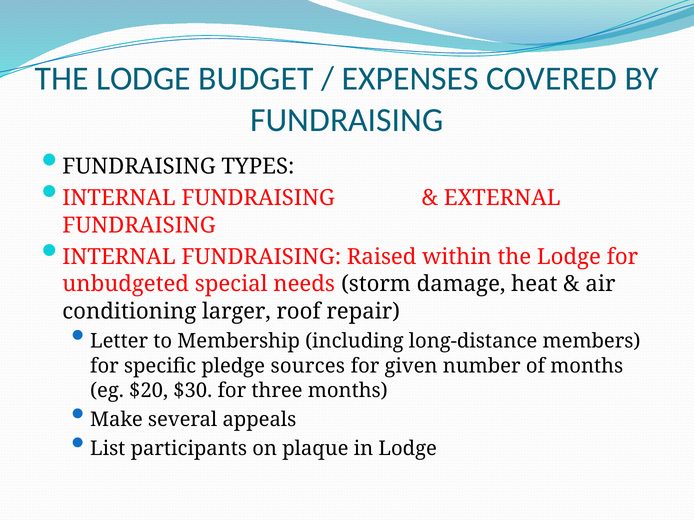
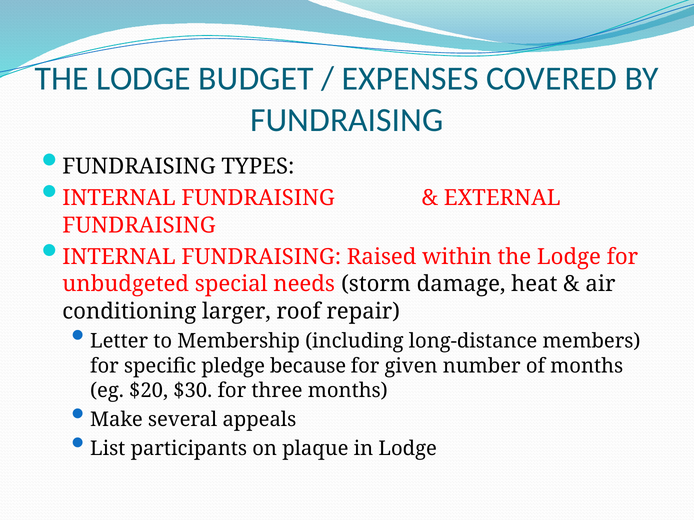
sources: sources -> because
